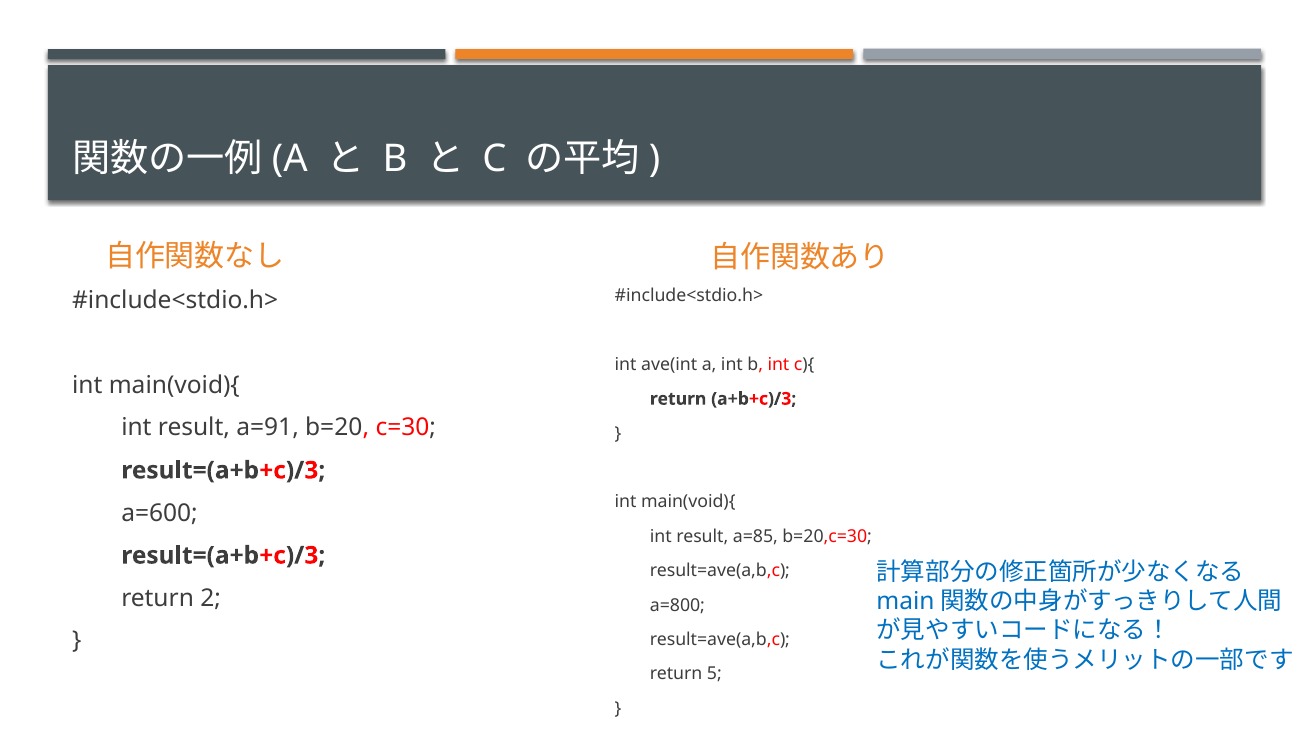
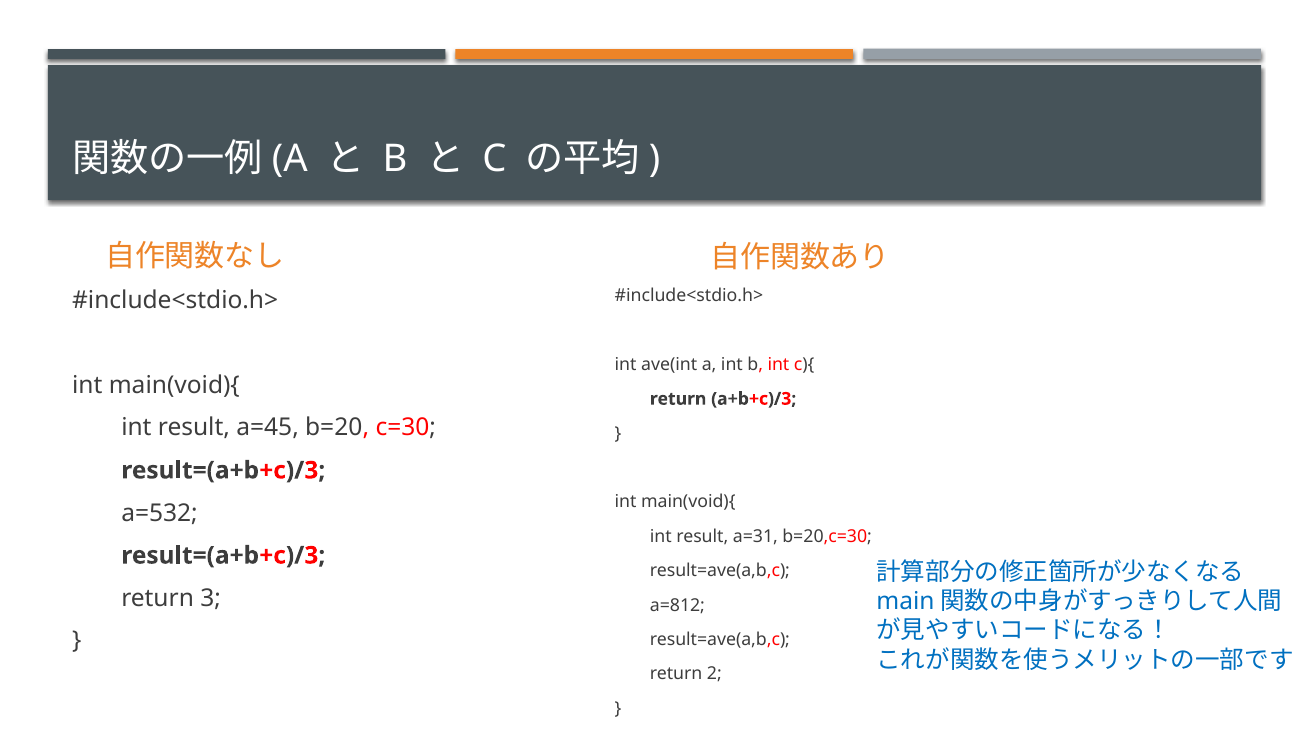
a=91: a=91 -> a=45
a=600: a=600 -> a=532
a=85: a=85 -> a=31
2: 2 -> 3
a=800: a=800 -> a=812
5: 5 -> 2
